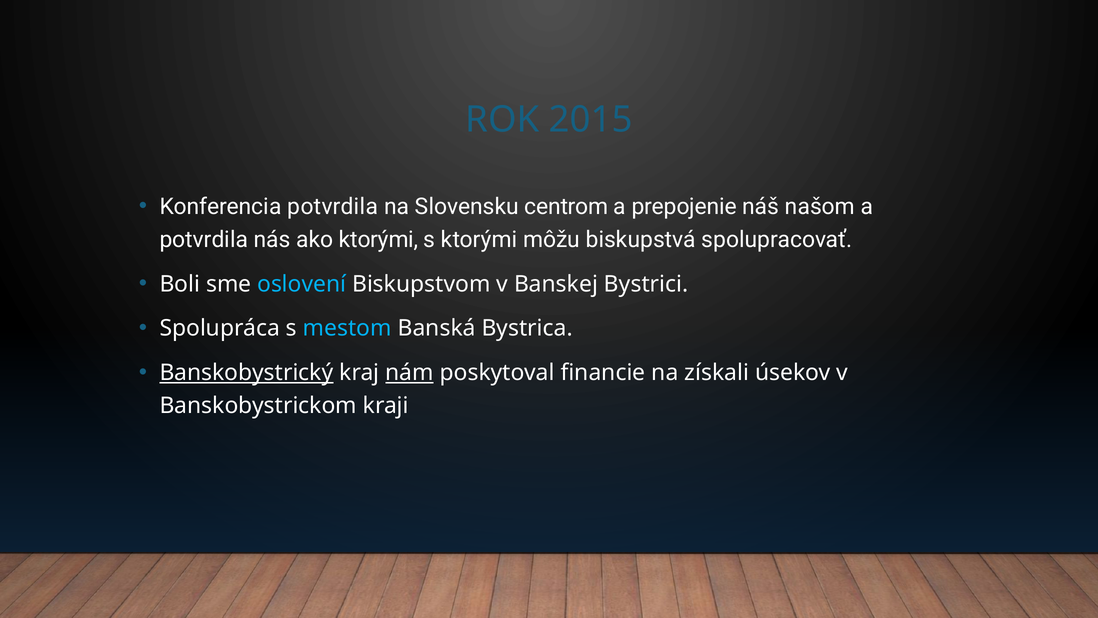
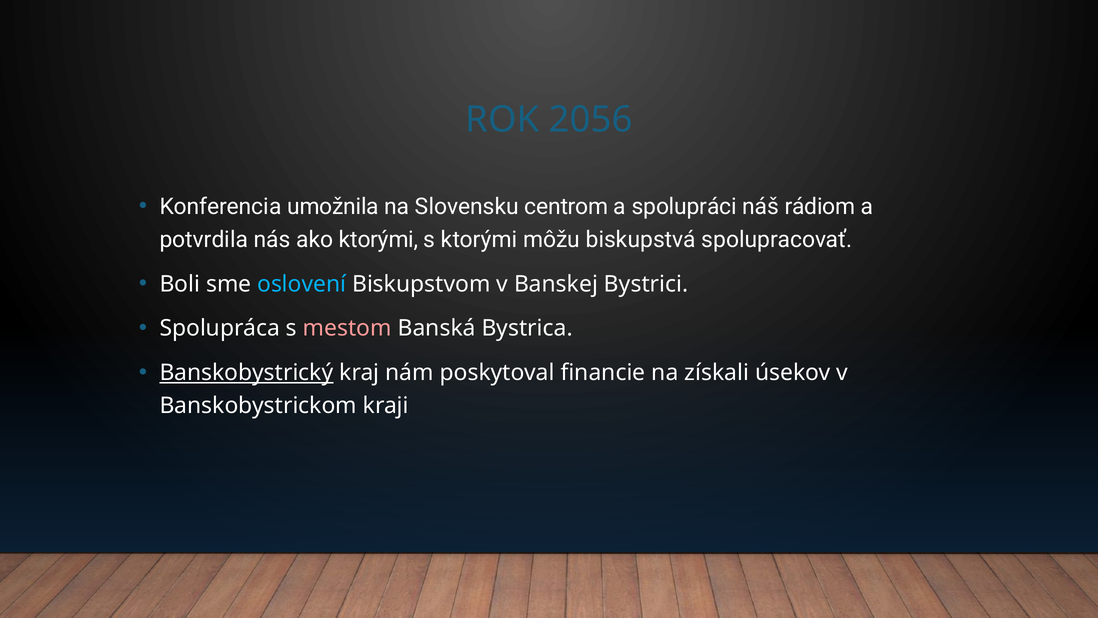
2015: 2015 -> 2056
Konferencia potvrdila: potvrdila -> umožnila
prepojenie: prepojenie -> spolupráci
našom: našom -> rádiom
mestom colour: light blue -> pink
nám underline: present -> none
